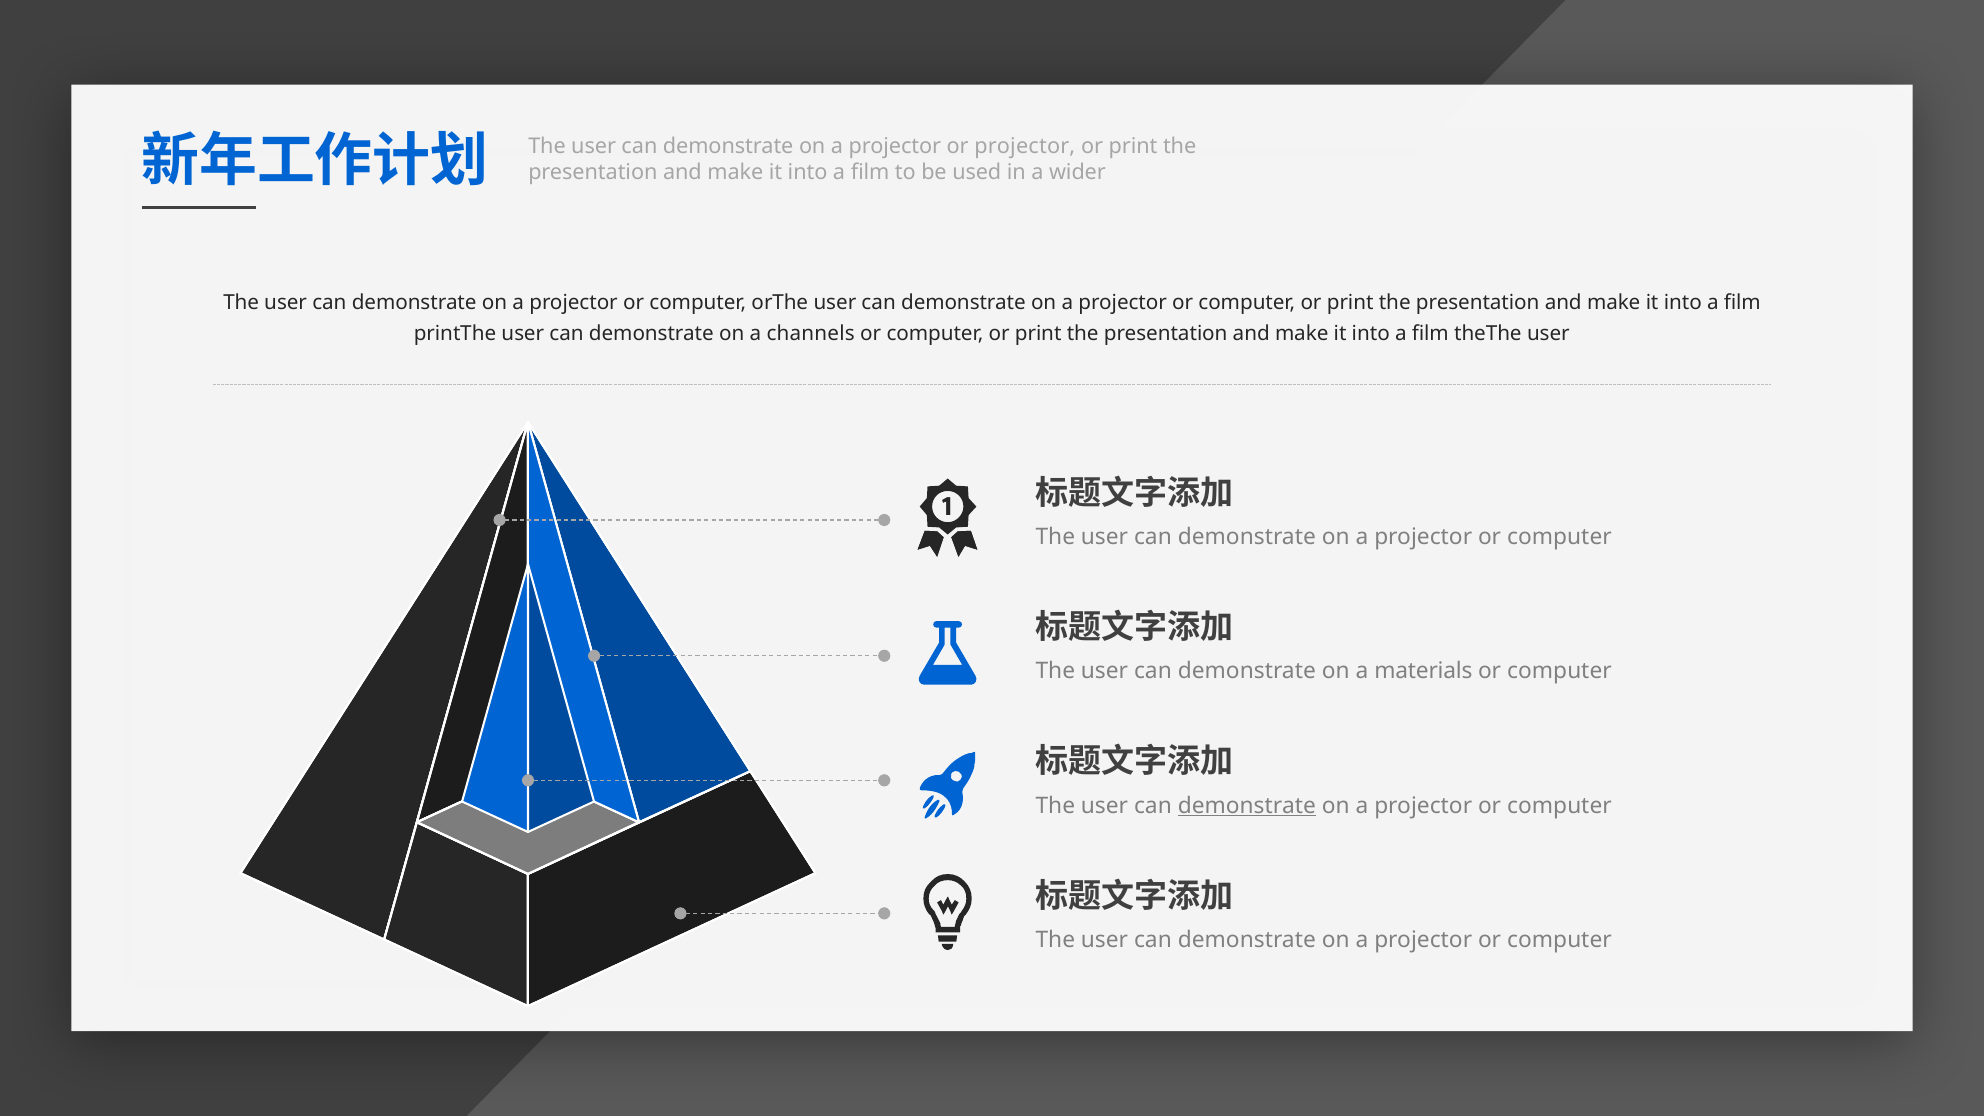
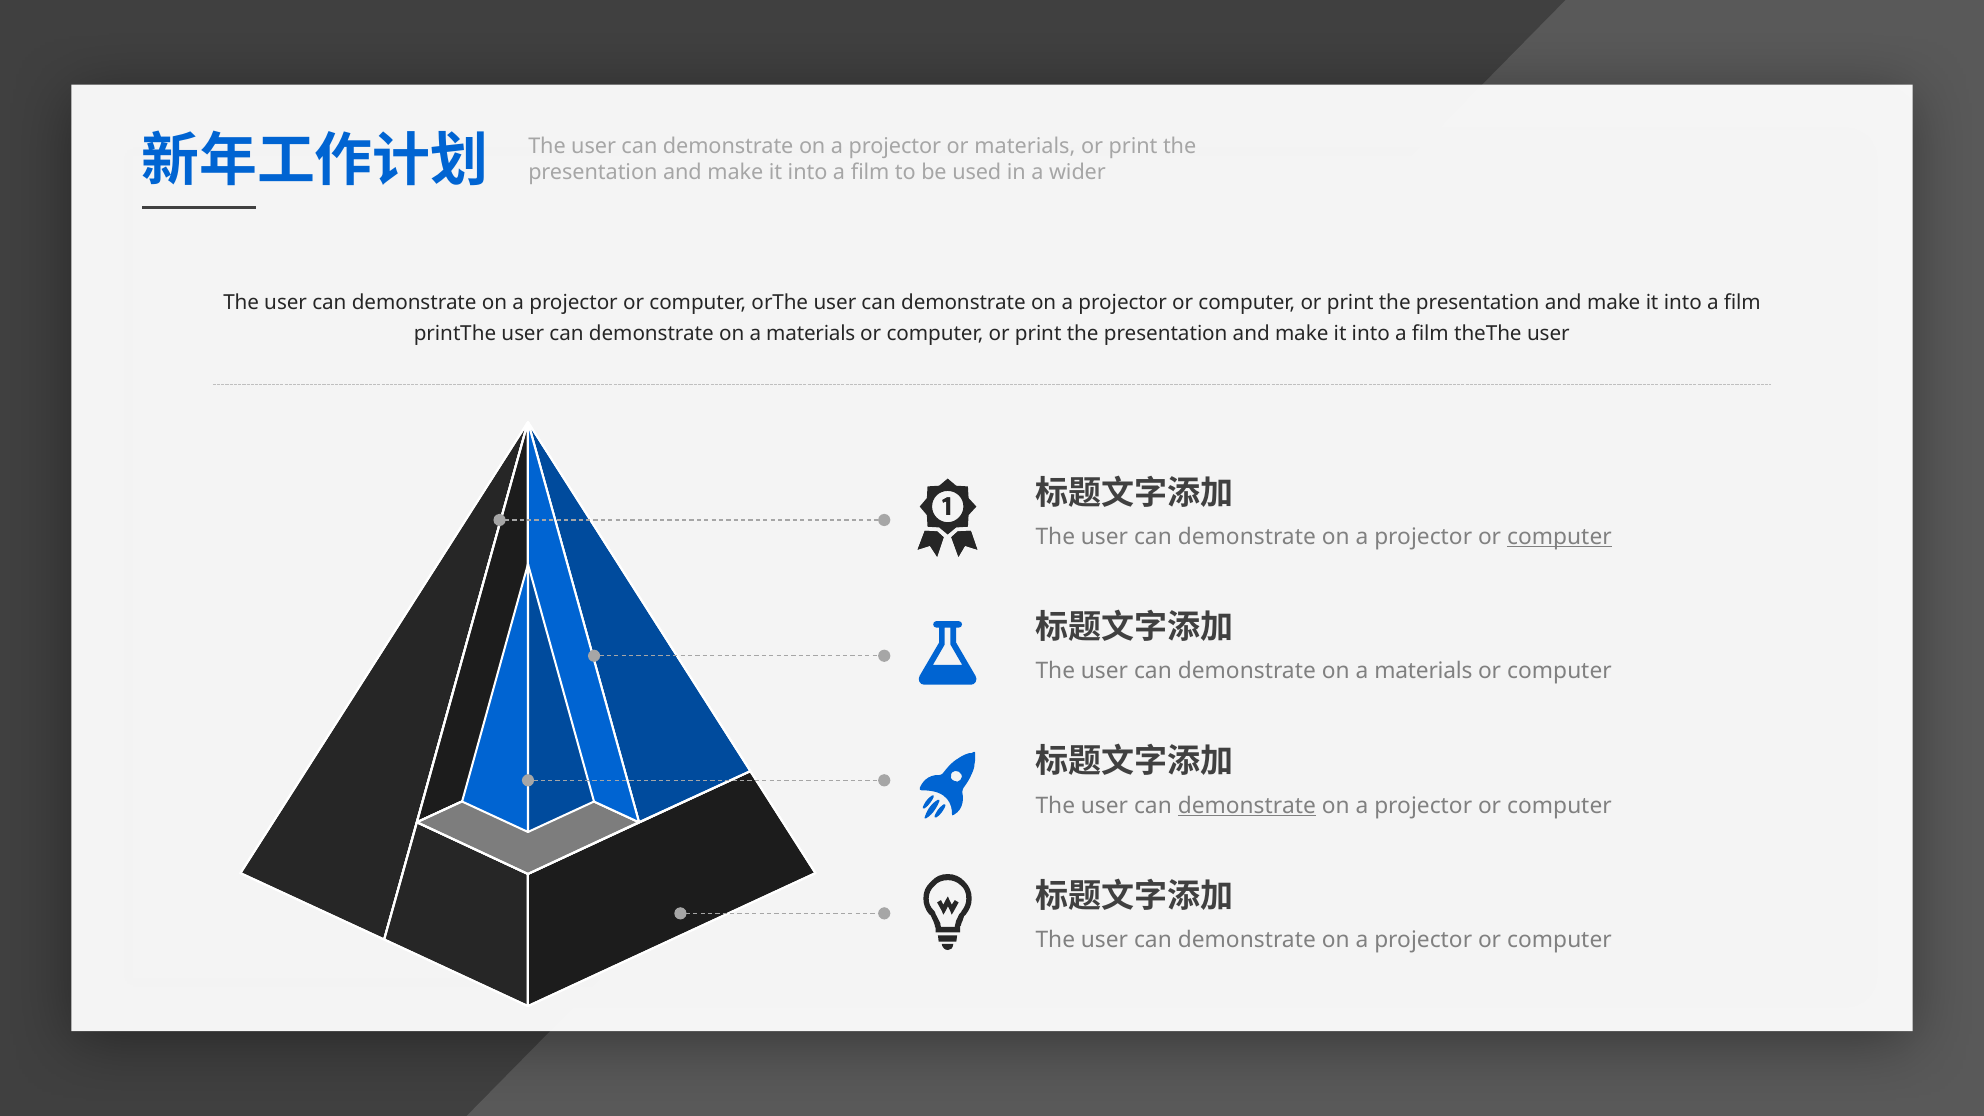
or projector: projector -> materials
channels at (811, 334): channels -> materials
computer at (1559, 537) underline: none -> present
